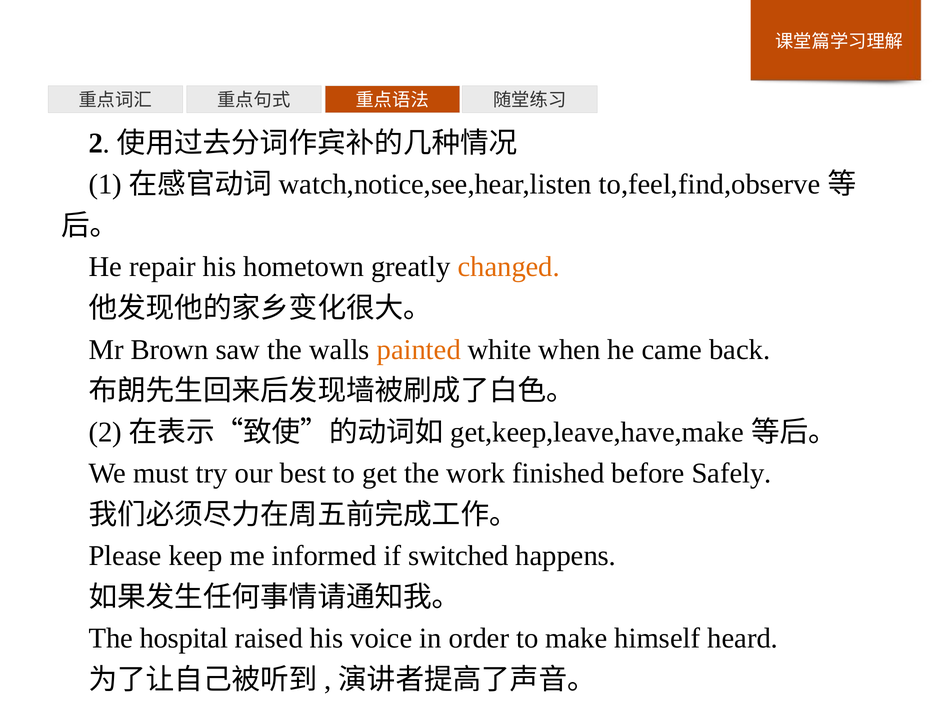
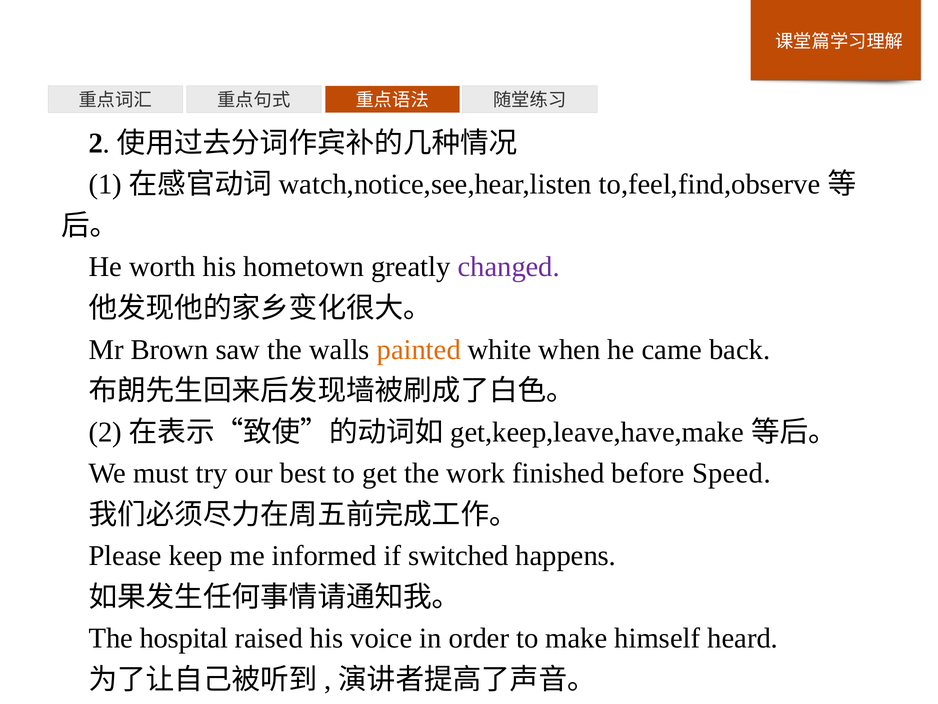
repair: repair -> worth
changed colour: orange -> purple
Safely: Safely -> Speed
